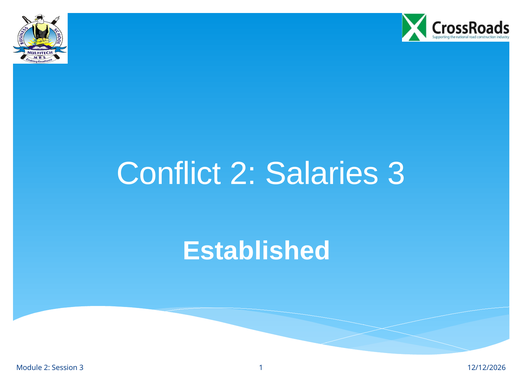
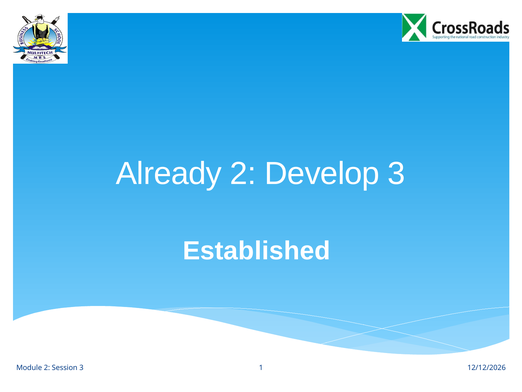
Conflict: Conflict -> Already
Salaries: Salaries -> Develop
